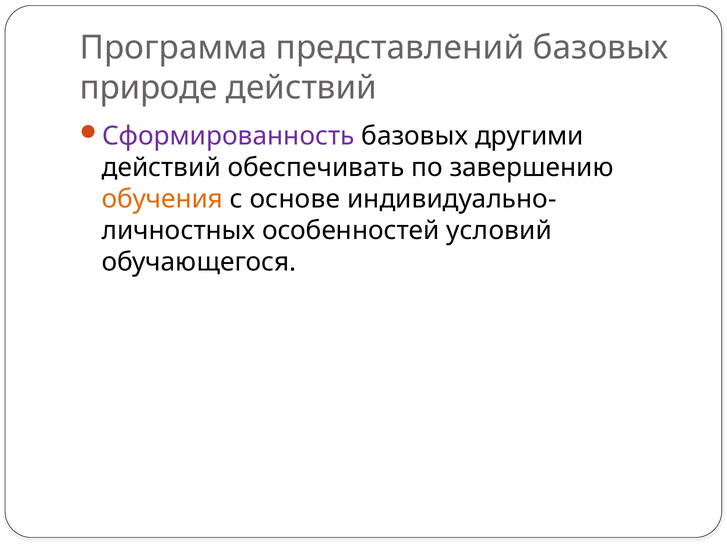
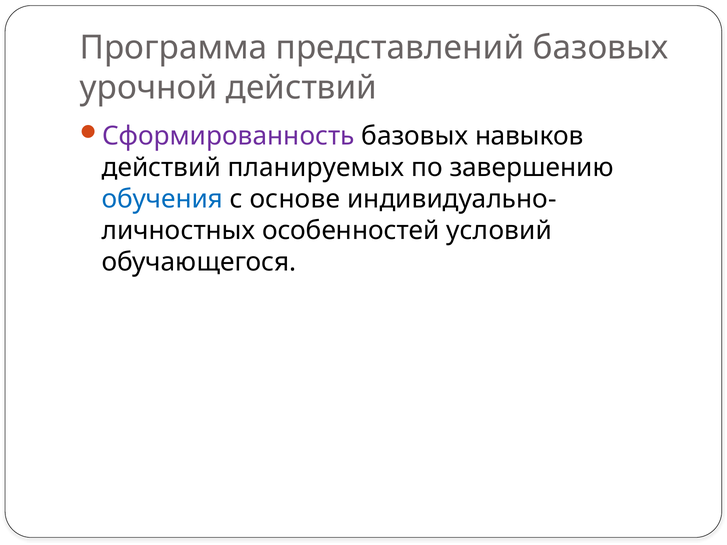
природе: природе -> урочной
другими: другими -> навыков
обеспечивать: обеспечивать -> планируемых
обучения colour: orange -> blue
